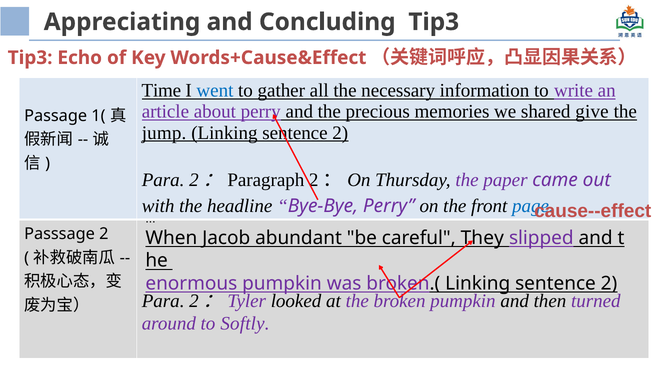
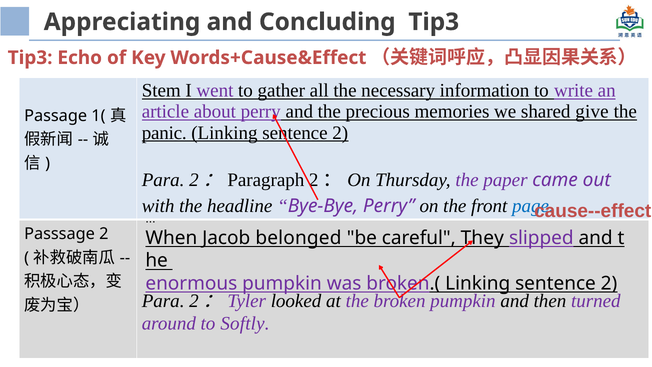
Time: Time -> Stem
went colour: blue -> purple
jump: jump -> panic
abundant: abundant -> belonged
